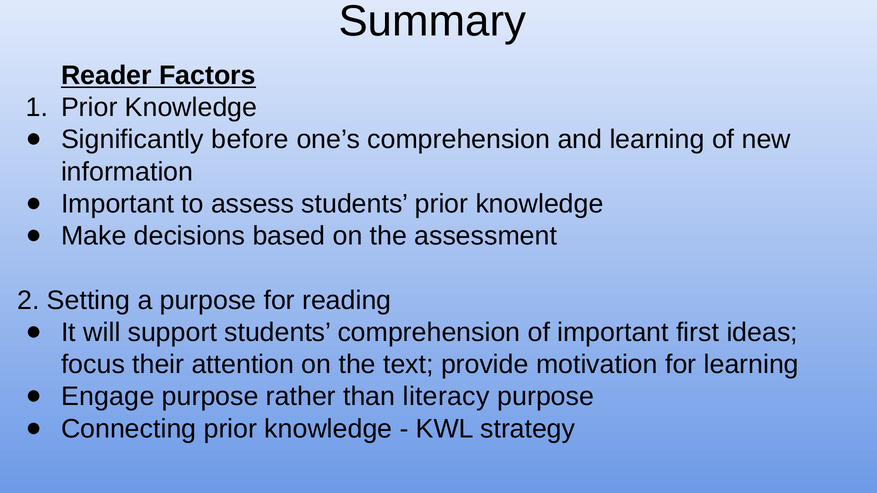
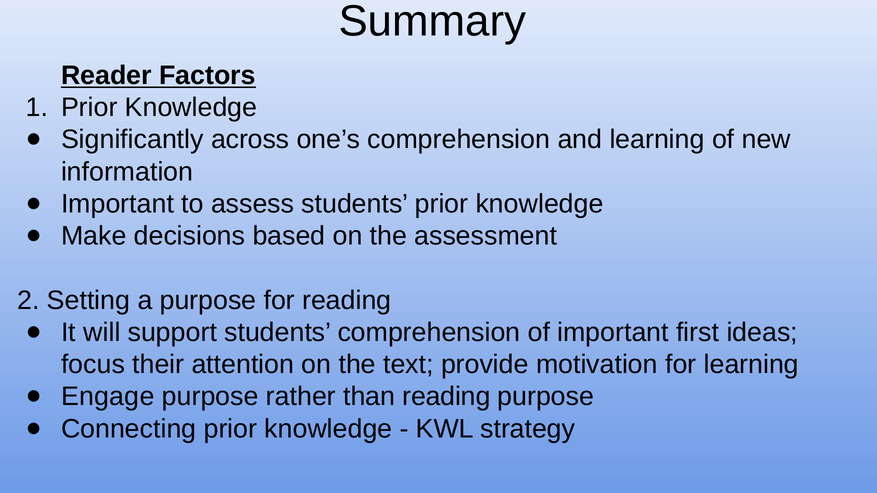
before: before -> across
than literacy: literacy -> reading
